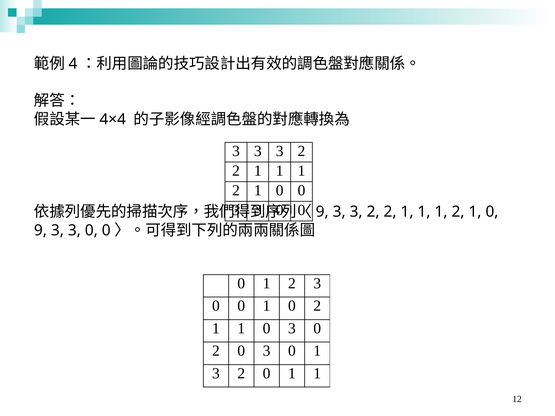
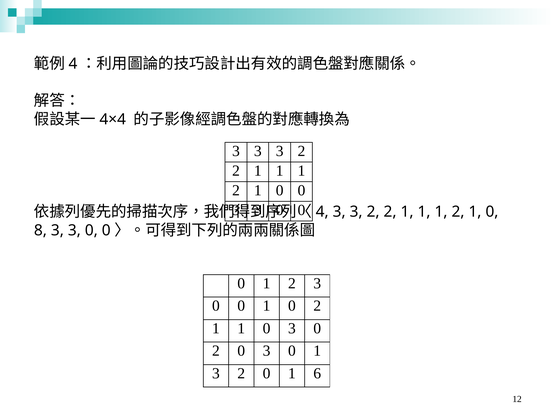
9 at (322, 212): 9 -> 4
9 at (40, 230): 9 -> 8
0 1 1: 1 -> 6
